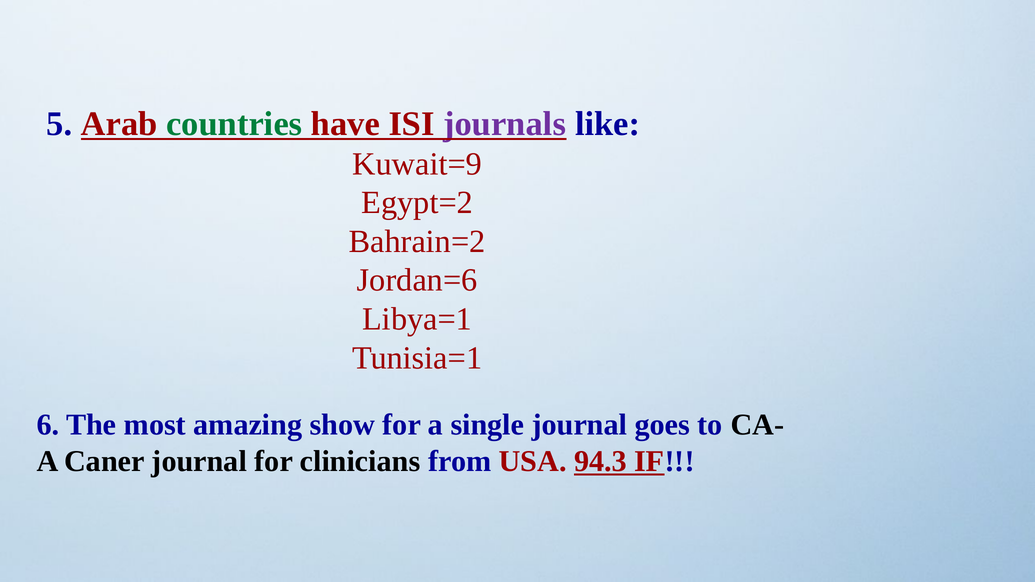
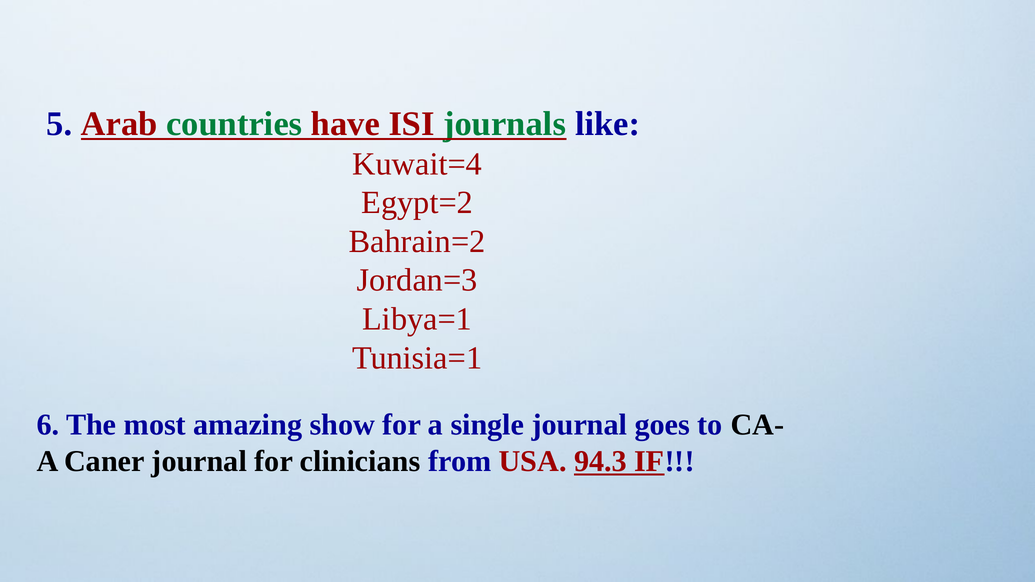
journals colour: purple -> green
Kuwait=9: Kuwait=9 -> Kuwait=4
Jordan=6: Jordan=6 -> Jordan=3
